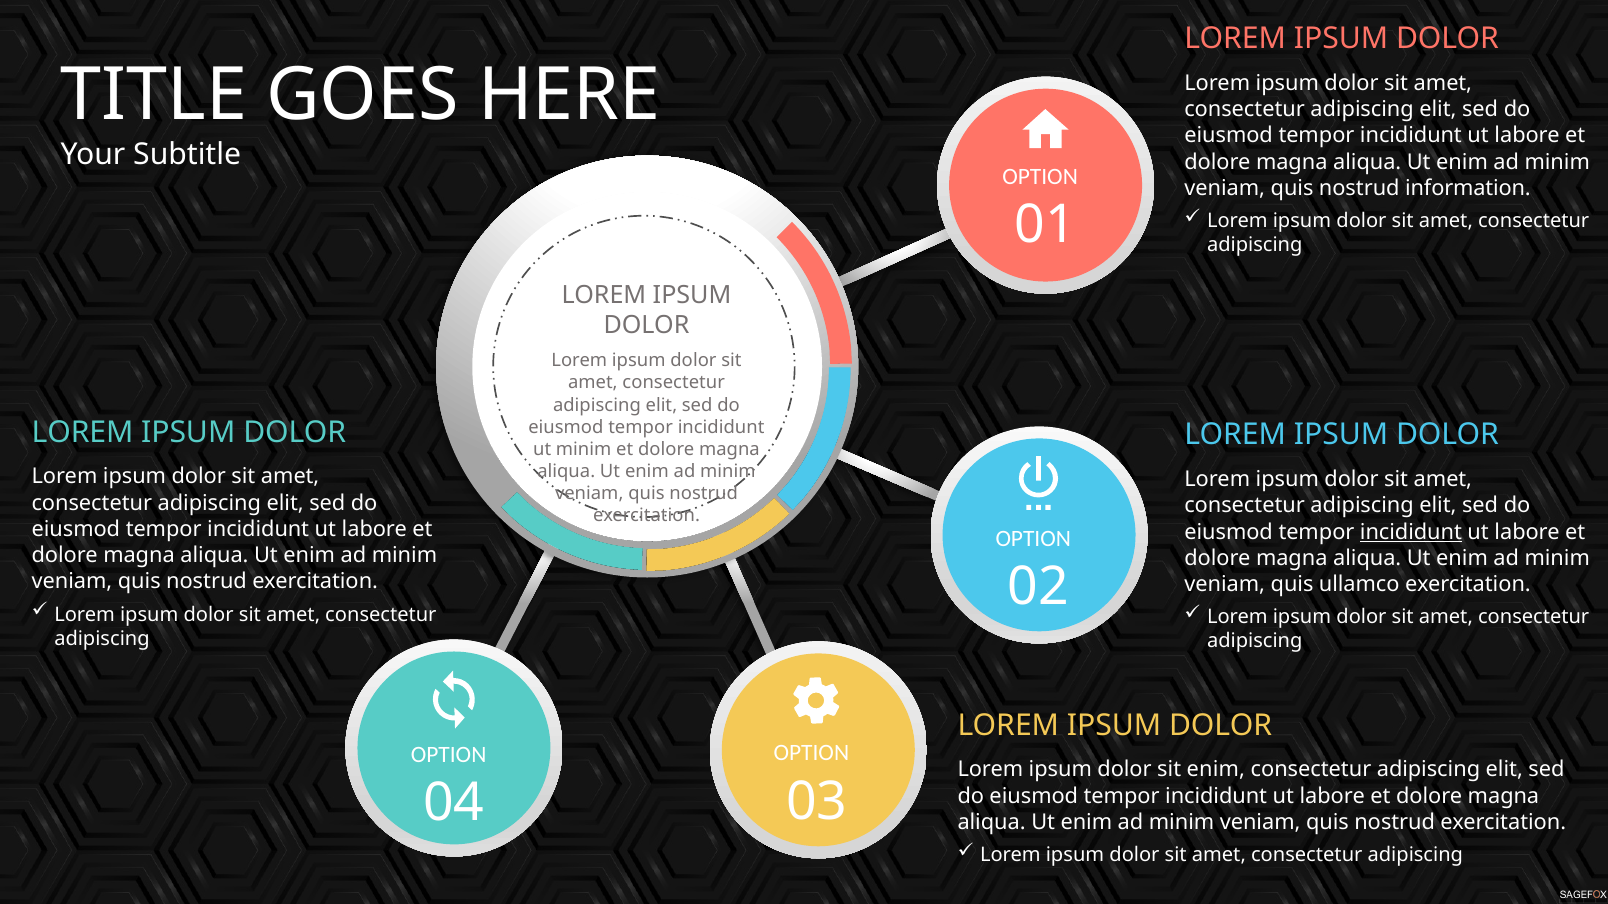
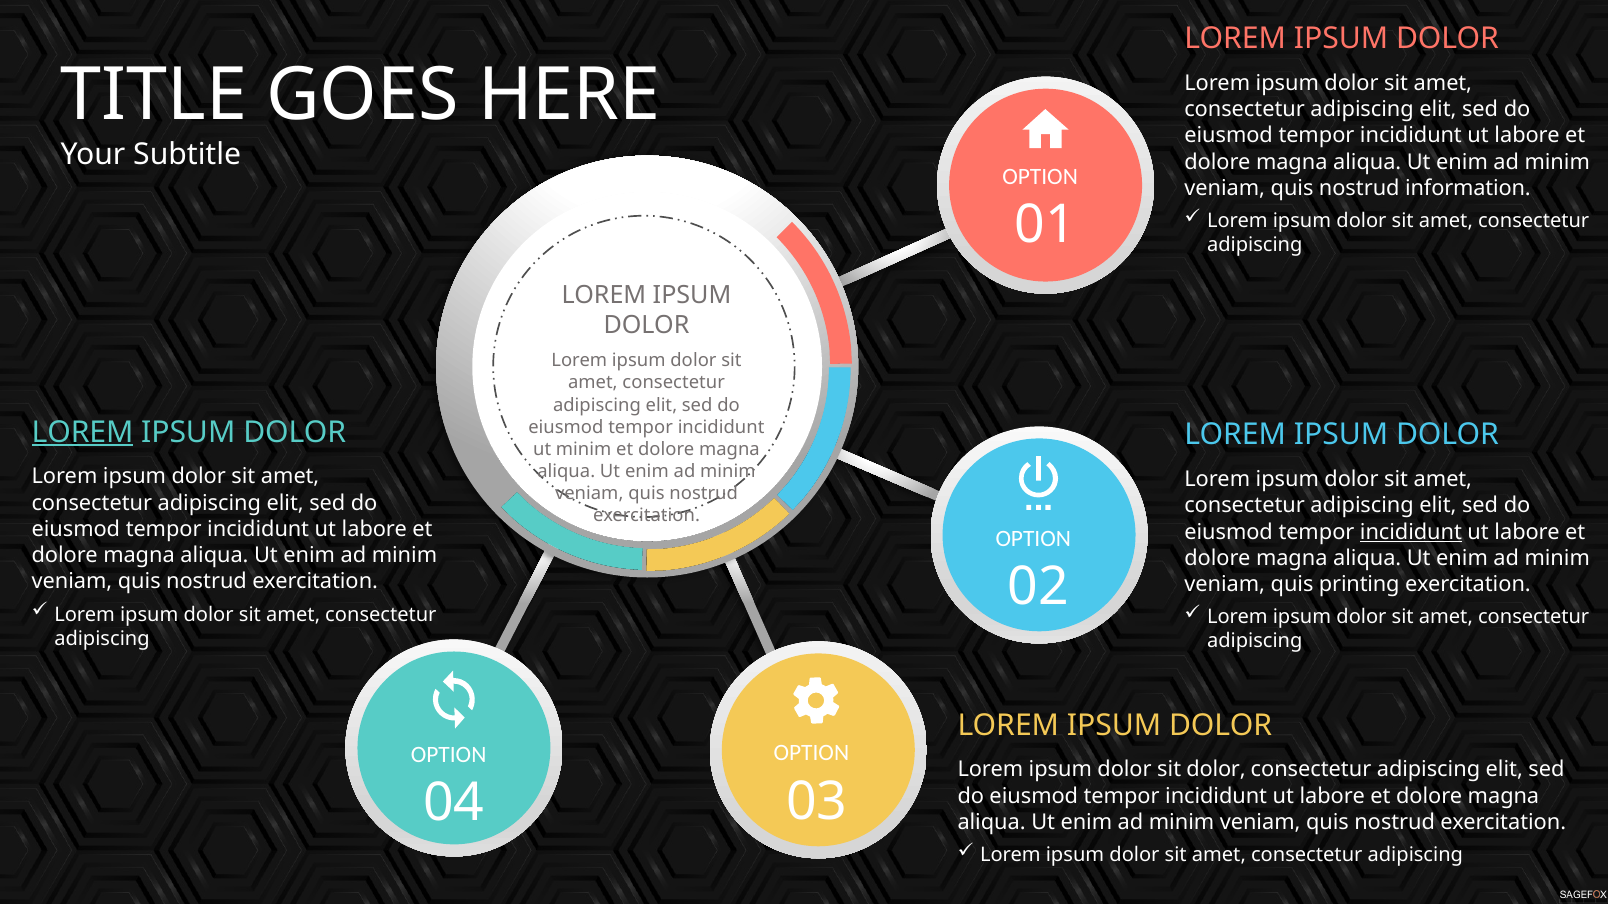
LOREM at (83, 432) underline: none -> present
ullamco: ullamco -> printing
sit enim: enim -> dolor
